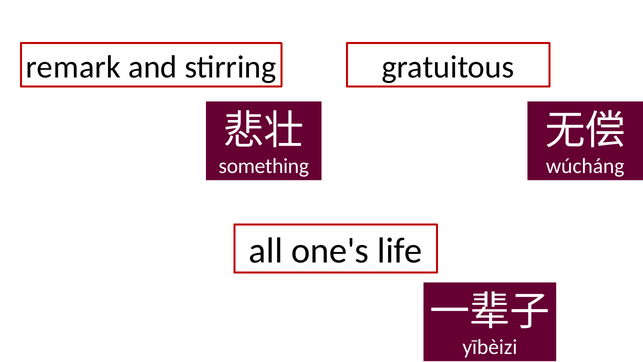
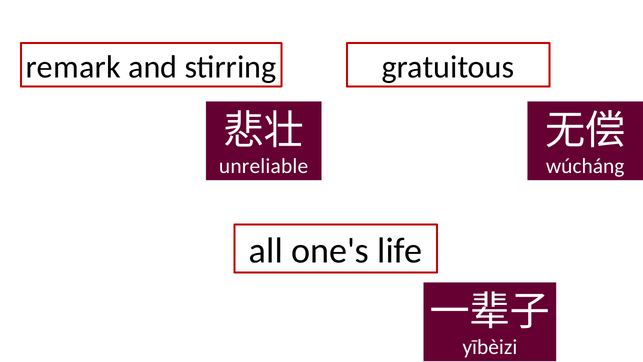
something: something -> unreliable
